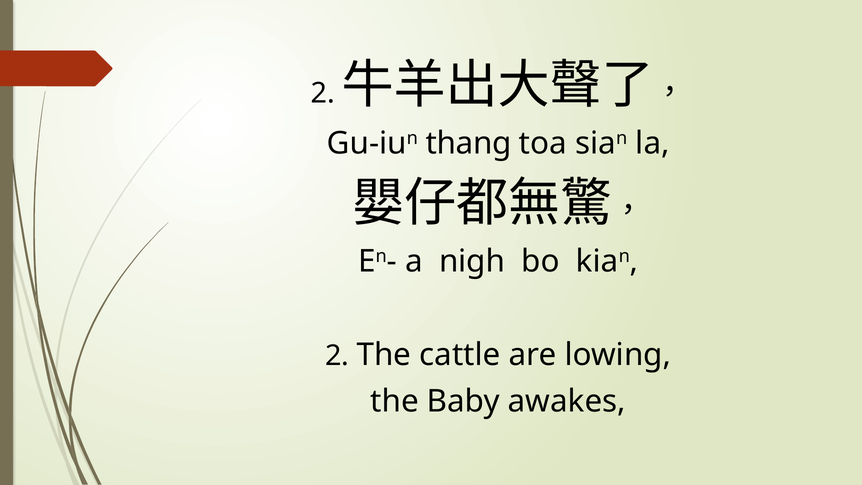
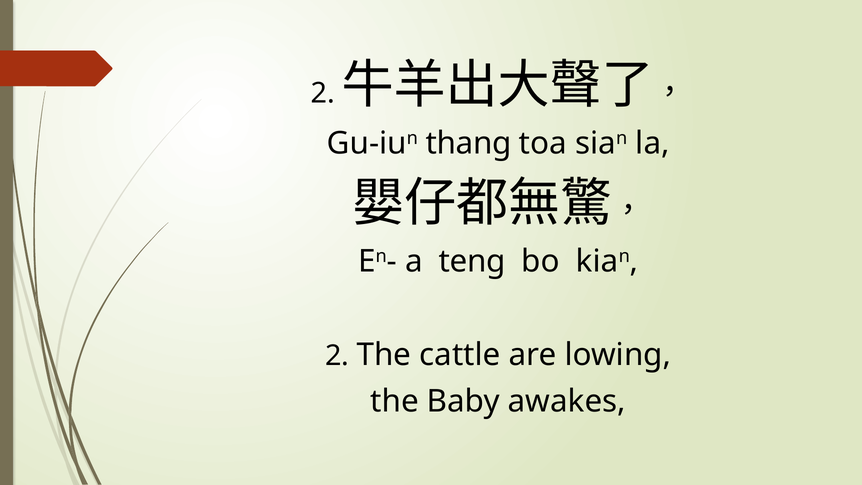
nigh: nigh -> teng
